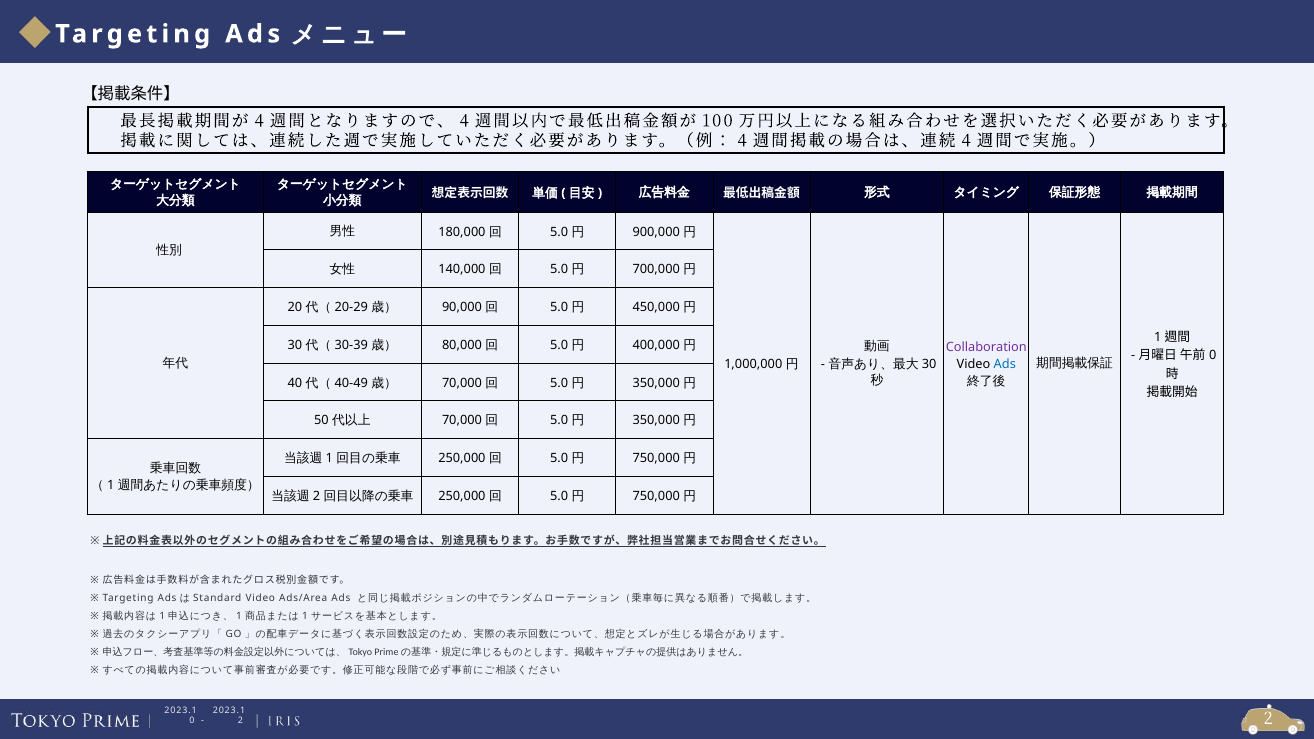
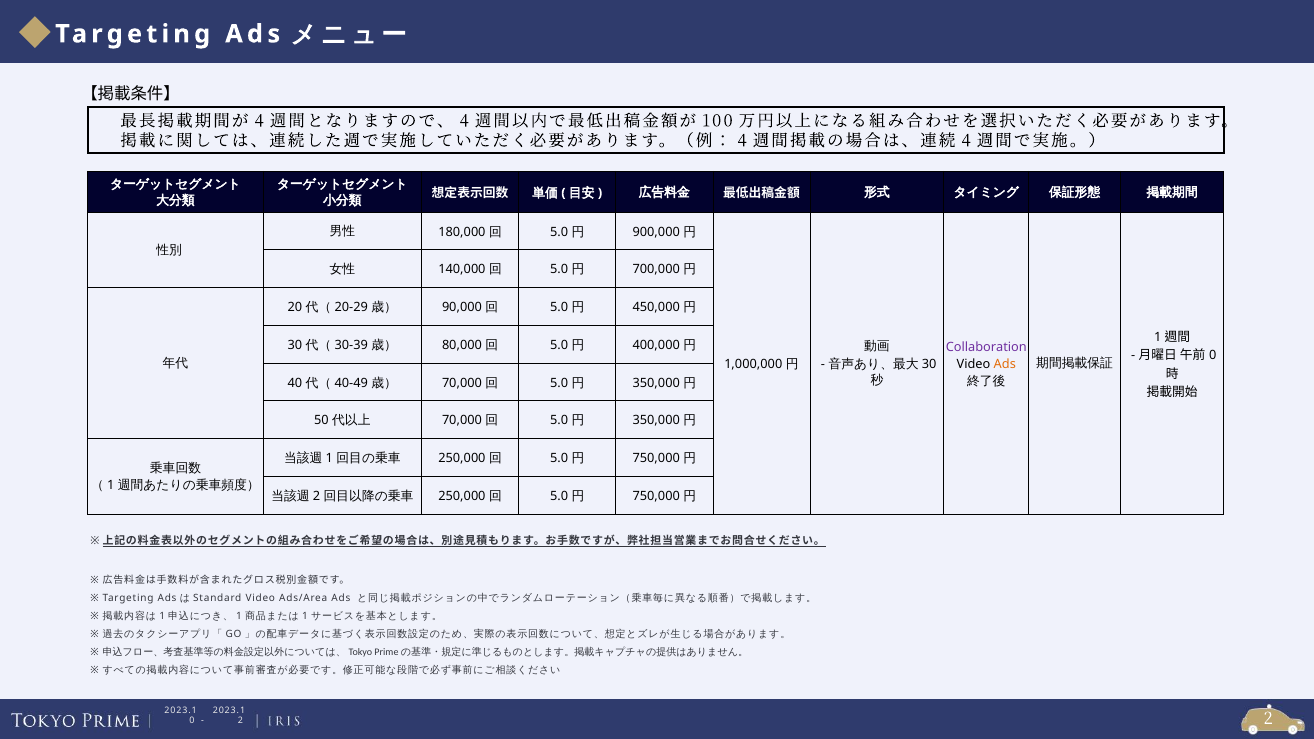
Ads at (1005, 365) colour: blue -> orange
